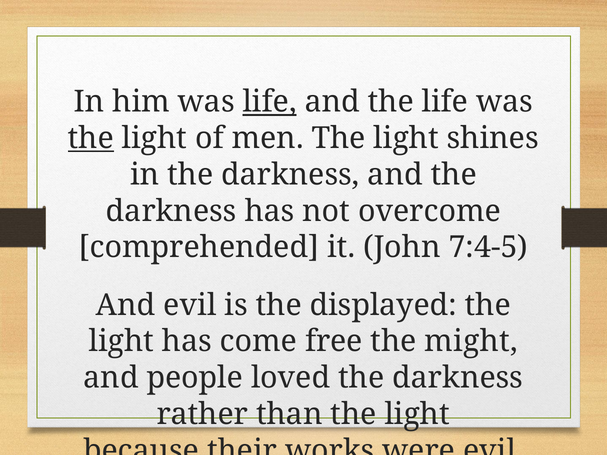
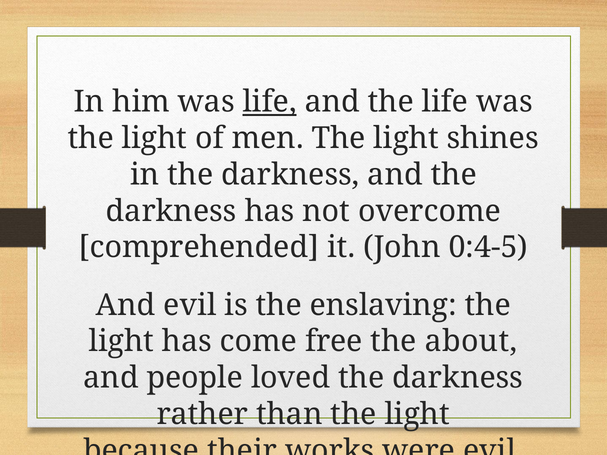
the at (91, 138) underline: present -> none
7:4-5: 7:4-5 -> 0:4-5
displayed: displayed -> enslaving
might: might -> about
